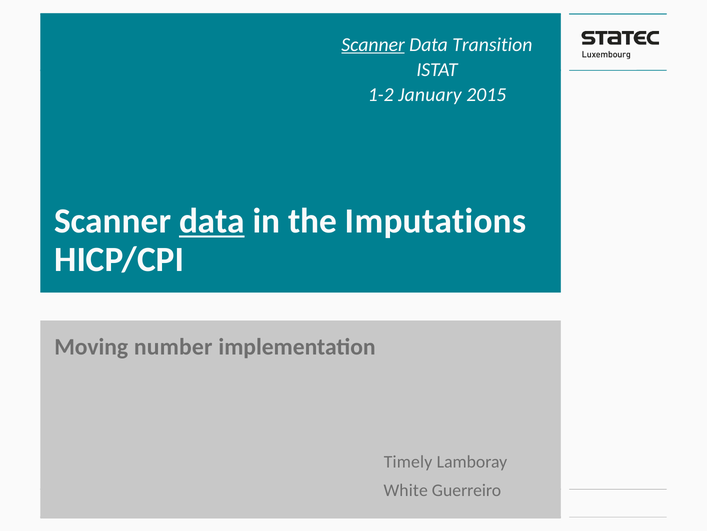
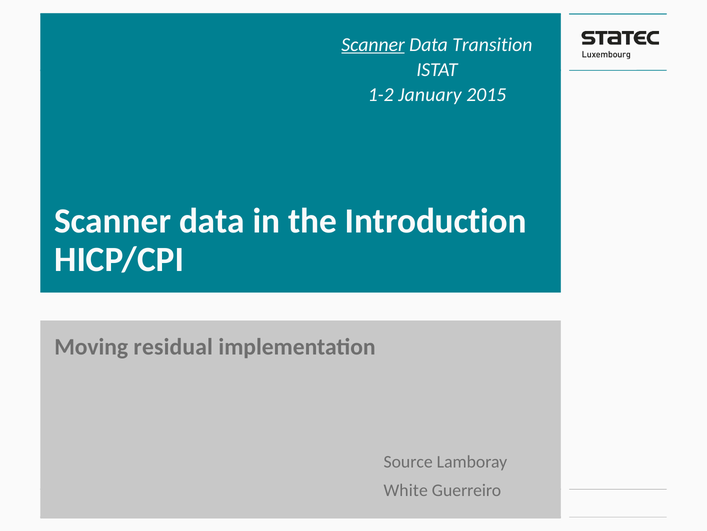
data at (212, 221) underline: present -> none
Imputations: Imputations -> Introduction
number: number -> residual
Timely: Timely -> Source
